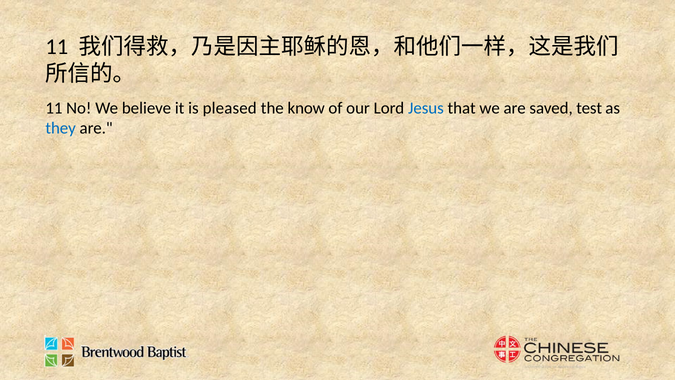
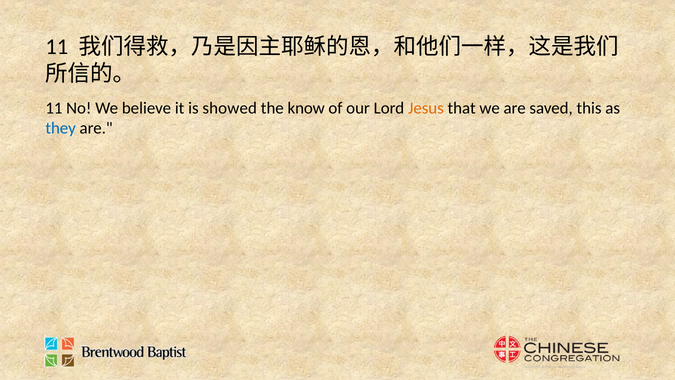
pleased: pleased -> showed
Jesus colour: blue -> orange
test: test -> this
